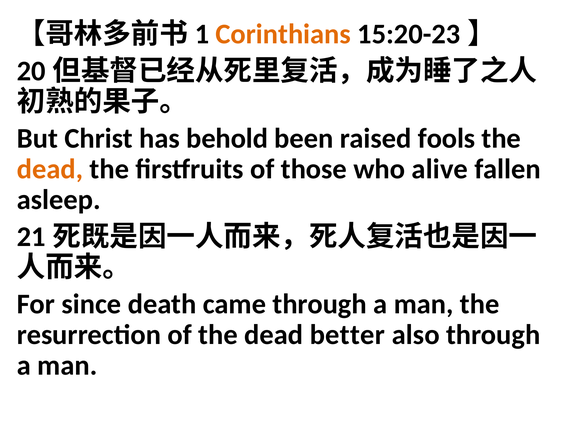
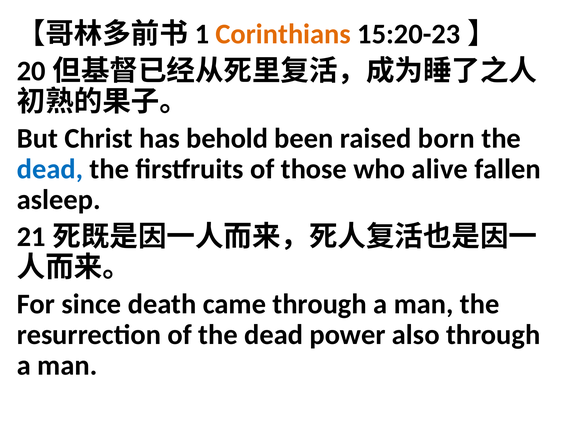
fools: fools -> born
dead at (50, 169) colour: orange -> blue
better: better -> power
